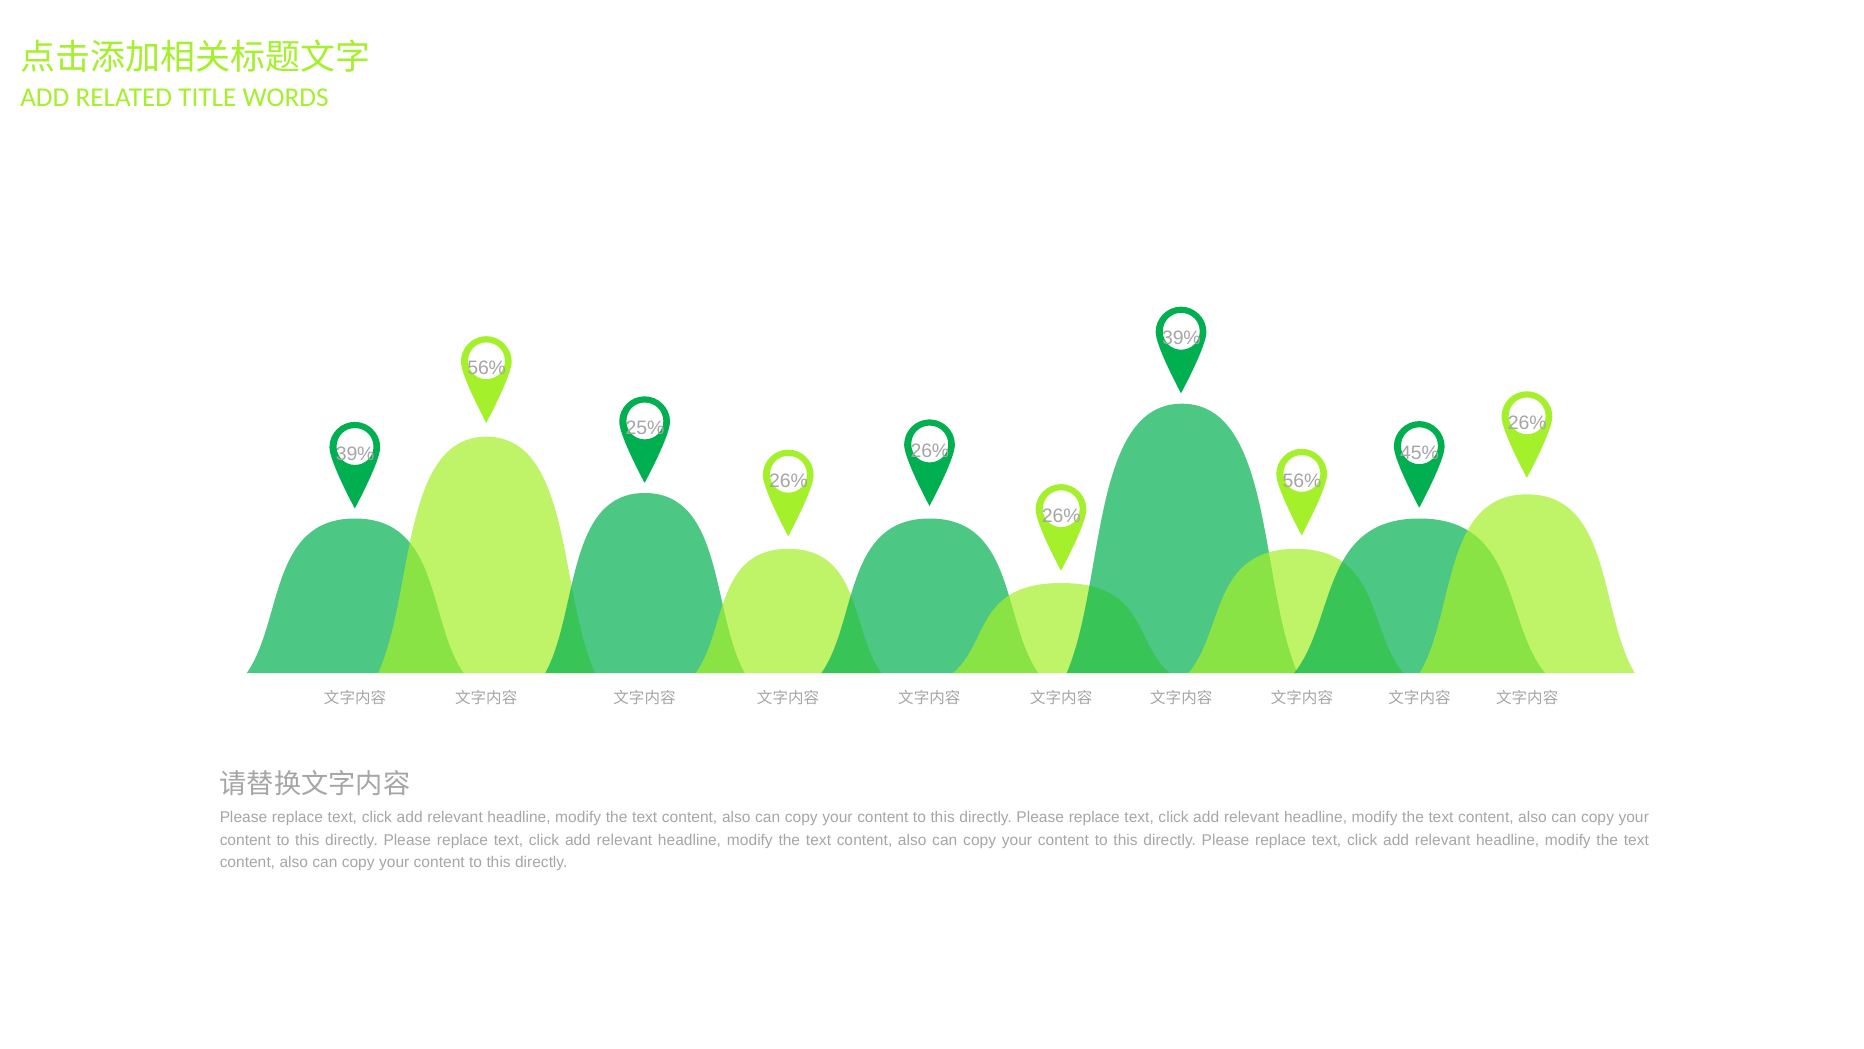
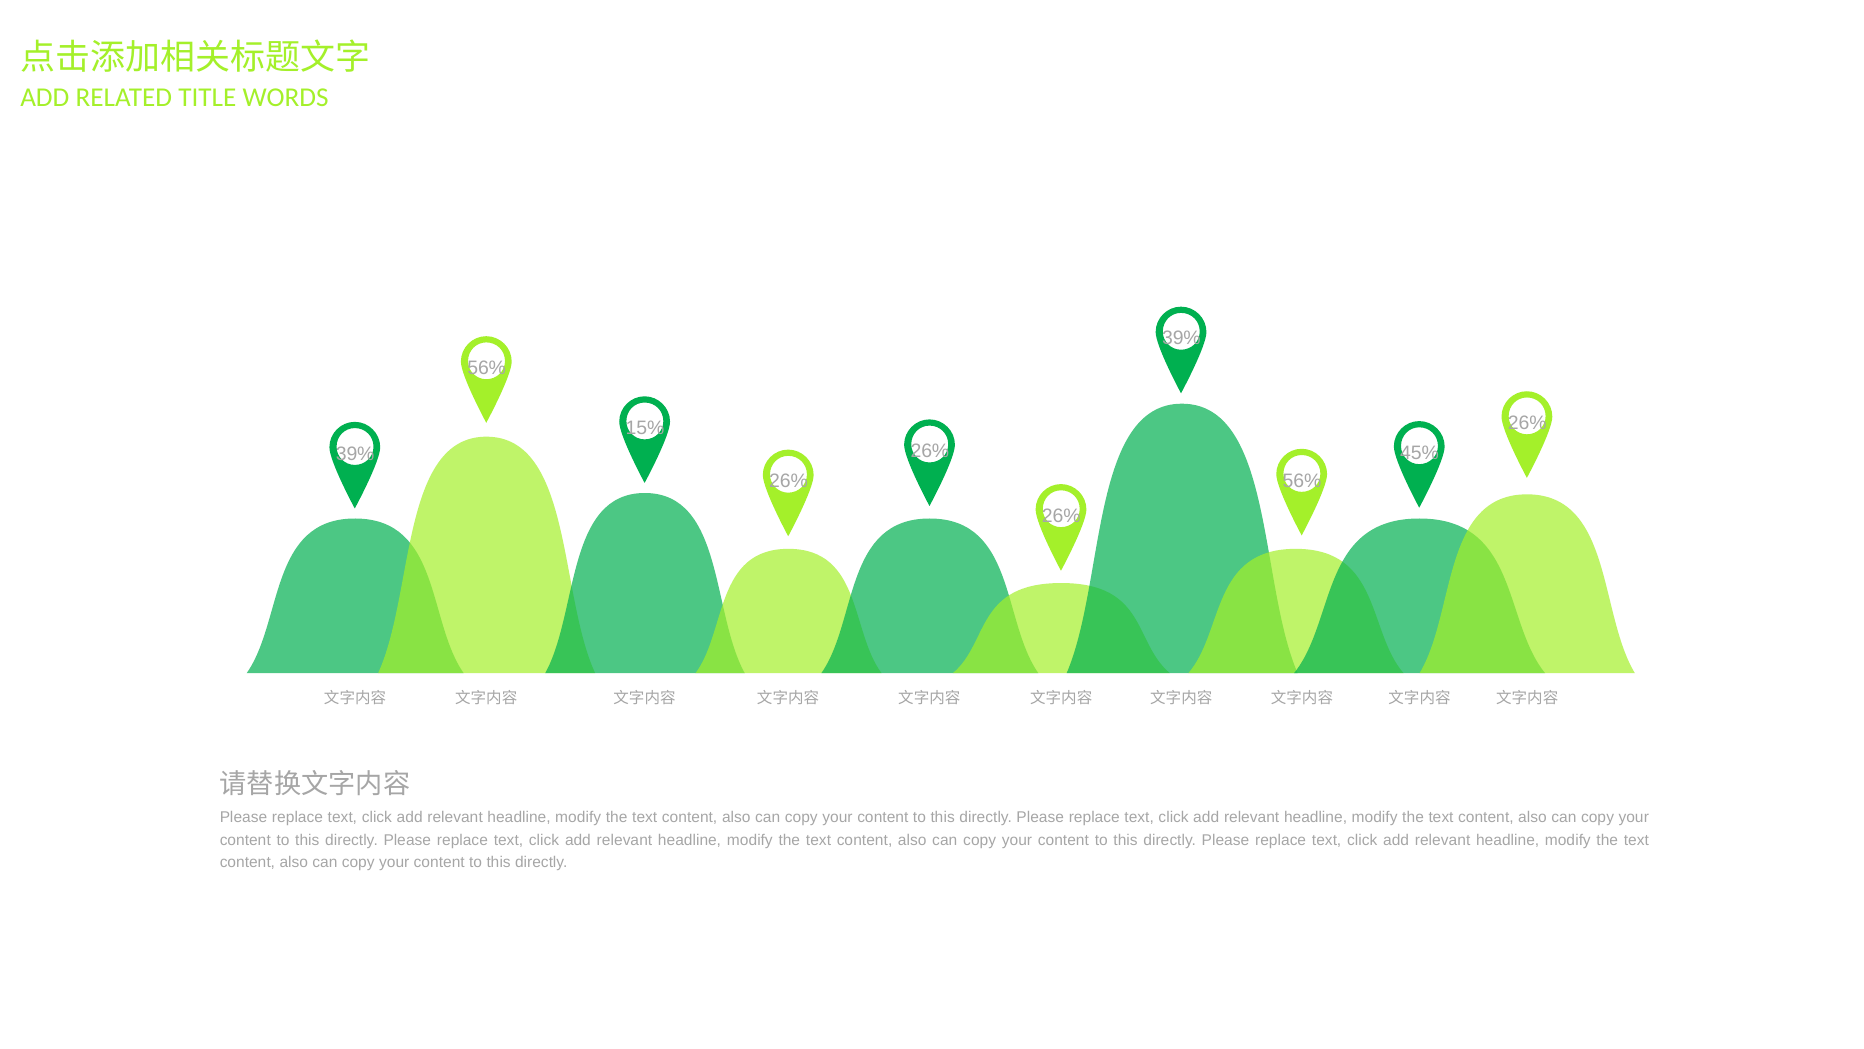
25%: 25% -> 15%
